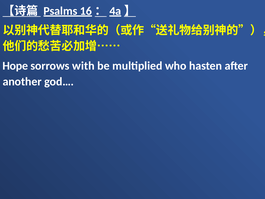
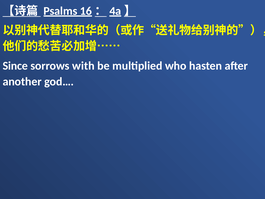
Hope: Hope -> Since
